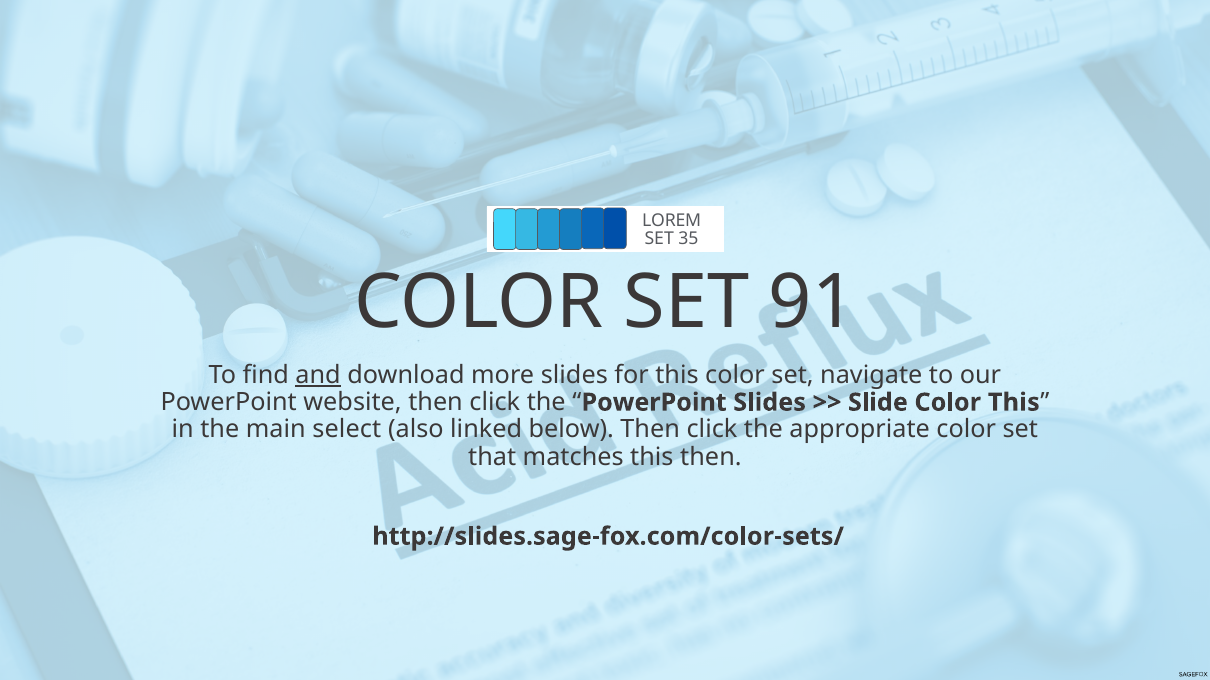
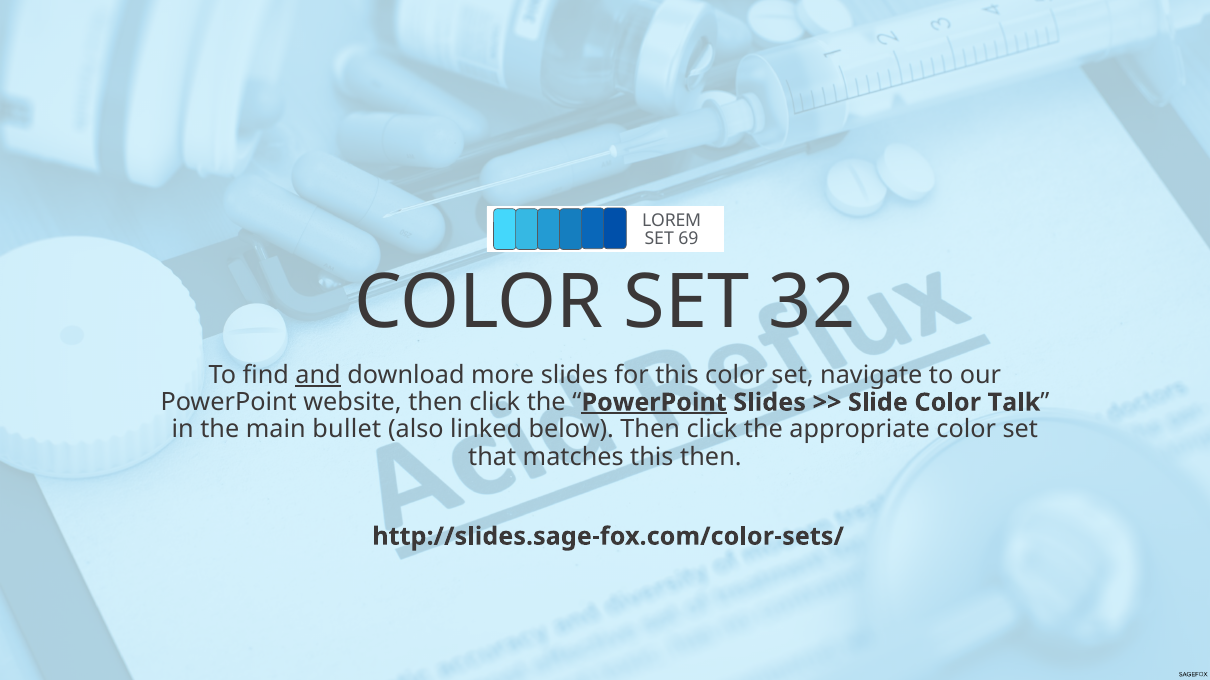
35: 35 -> 69
91: 91 -> 32
PowerPoint at (654, 403) underline: none -> present
Color This: This -> Talk
select: select -> bullet
